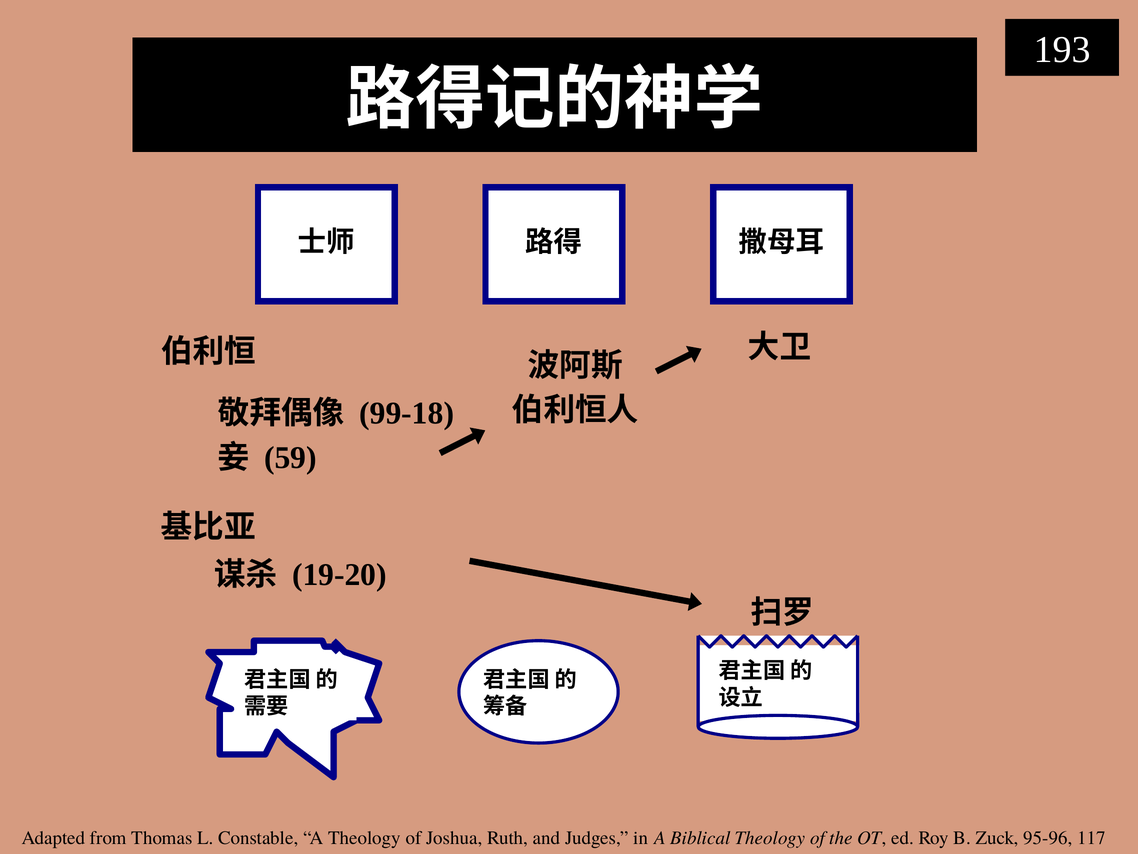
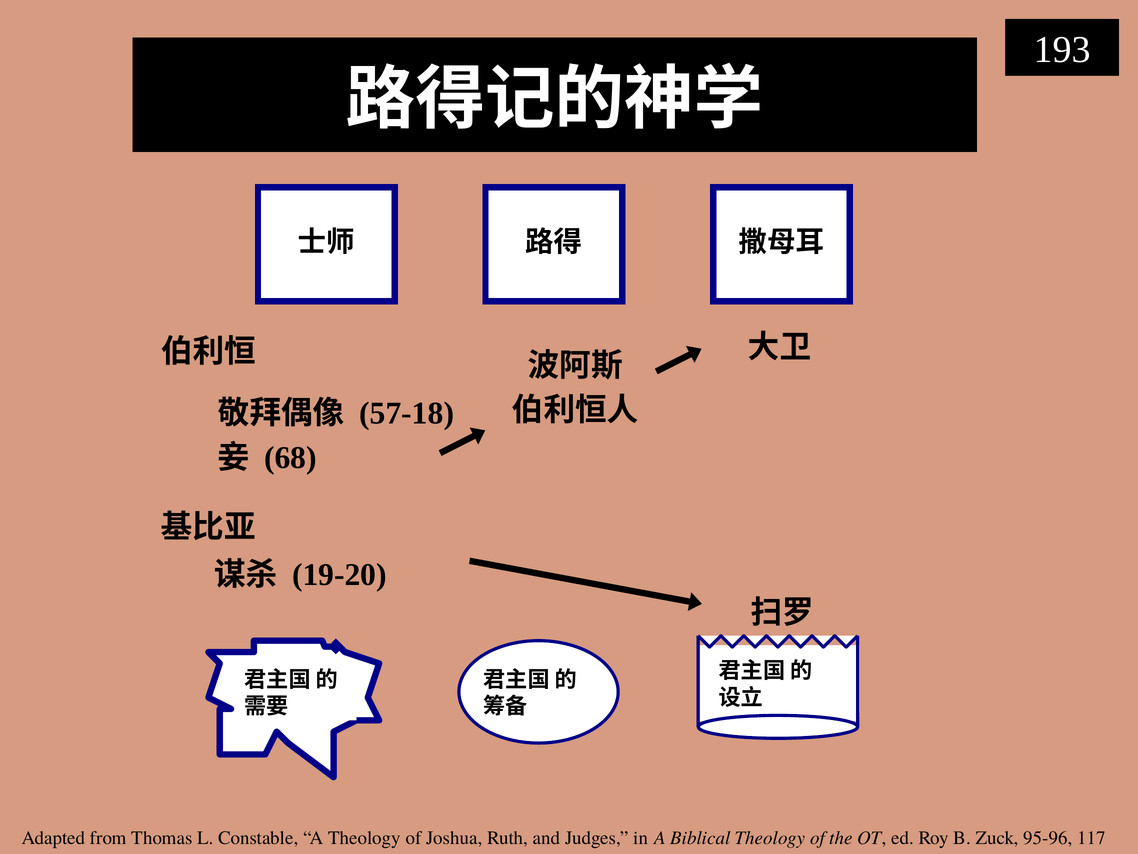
99-18: 99-18 -> 57-18
59: 59 -> 68
